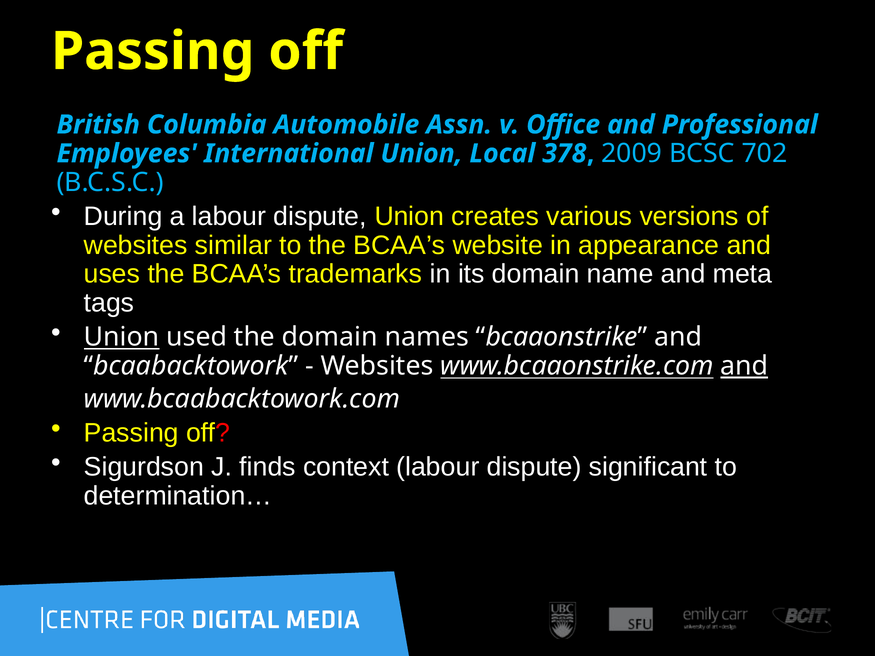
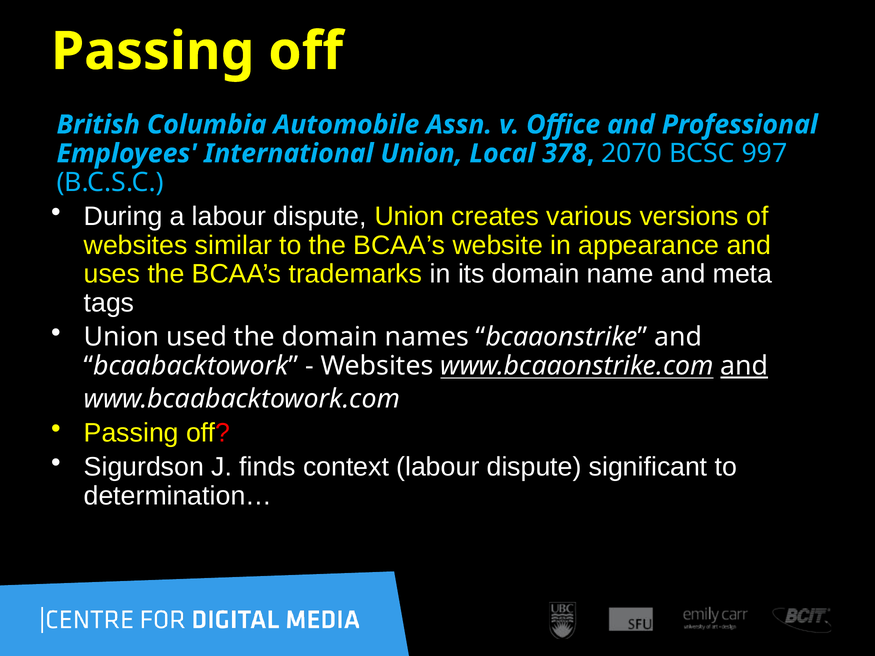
2009: 2009 -> 2070
702: 702 -> 997
Union at (122, 337) underline: present -> none
